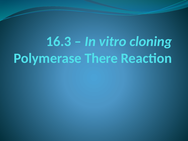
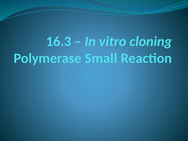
There: There -> Small
